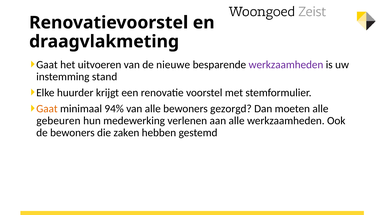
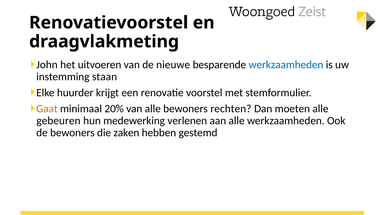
Gaat at (47, 65): Gaat -> John
werkzaamheden at (286, 65) colour: purple -> blue
stand: stand -> staan
94%: 94% -> 20%
gezorgd: gezorgd -> rechten
